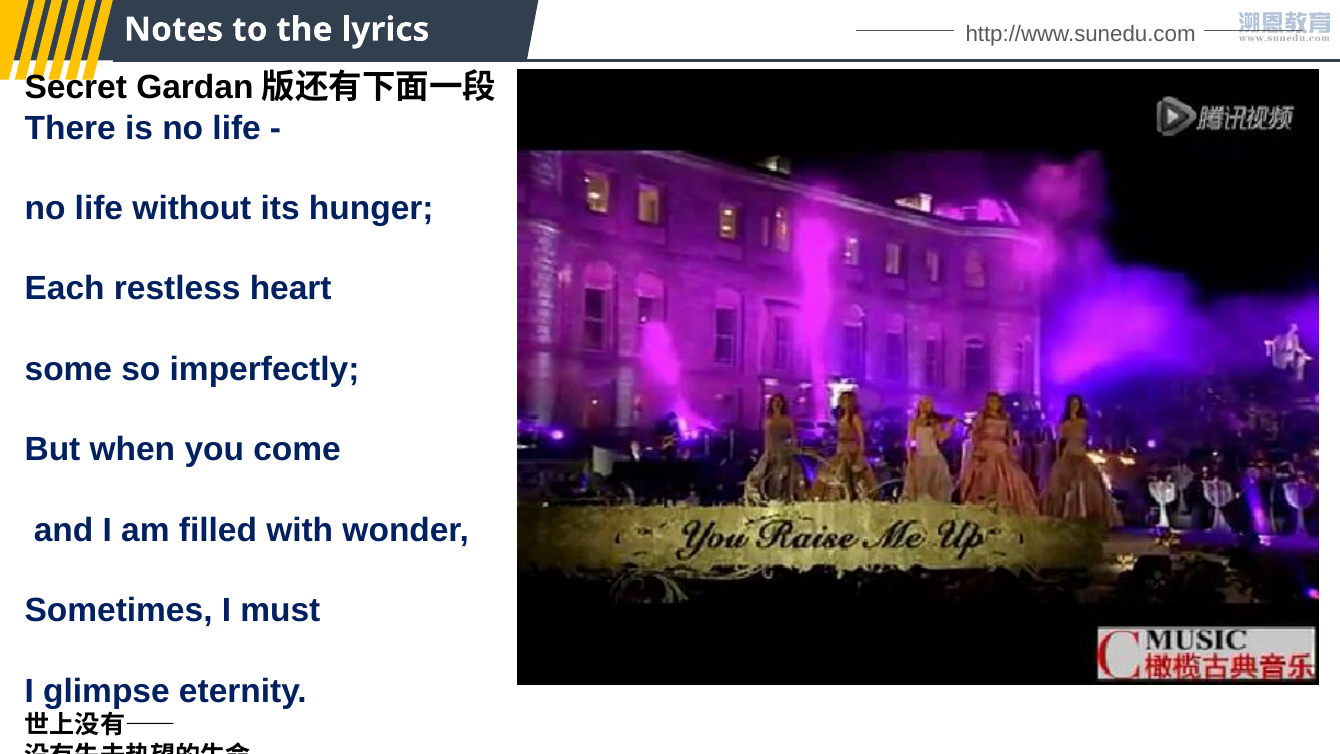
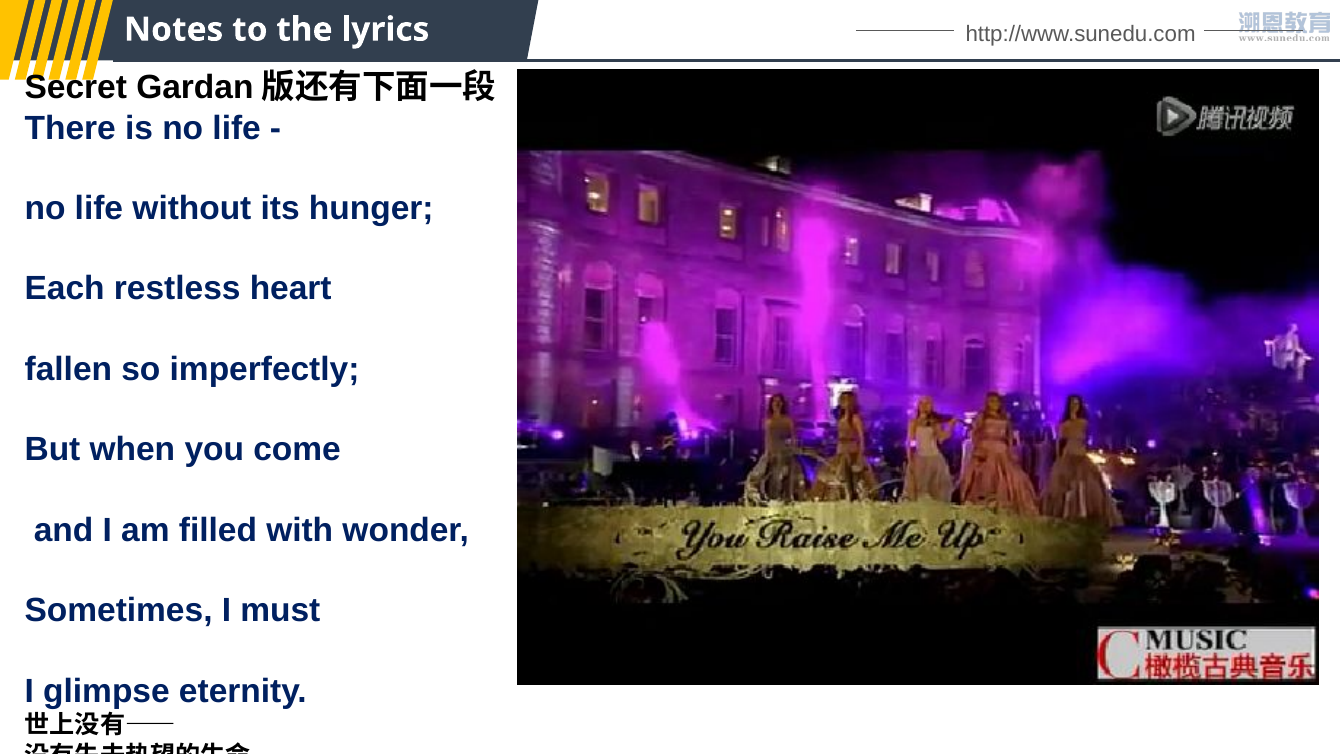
some: some -> fallen
